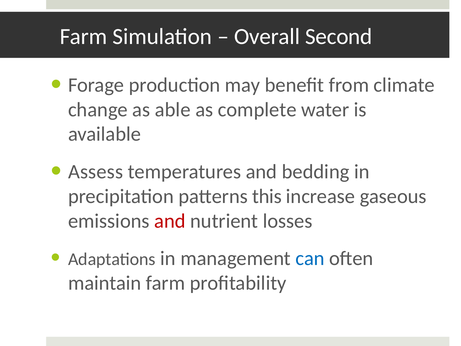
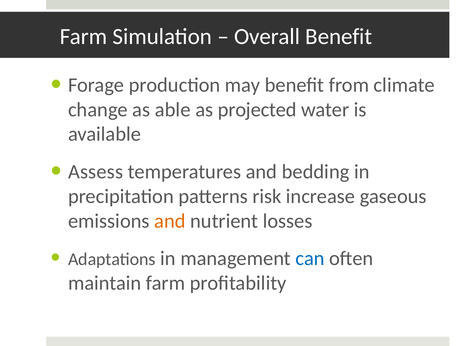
Overall Second: Second -> Benefit
complete: complete -> projected
this: this -> risk
and at (170, 221) colour: red -> orange
